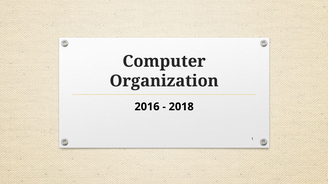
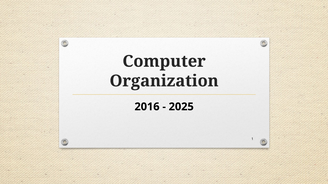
2018: 2018 -> 2025
